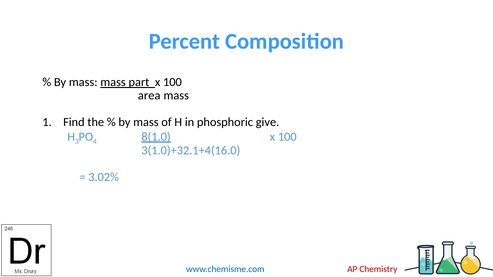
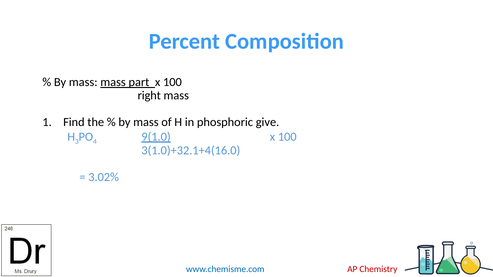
area: area -> right
8(1.0: 8(1.0 -> 9(1.0
